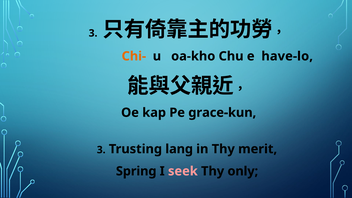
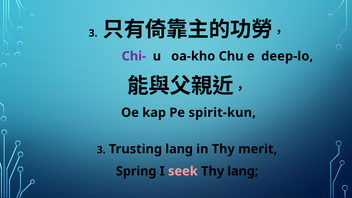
Chi- colour: orange -> purple
have-lo: have-lo -> deep-lo
grace-kun: grace-kun -> spirit-kun
Thy only: only -> lang
